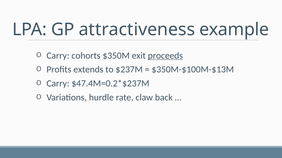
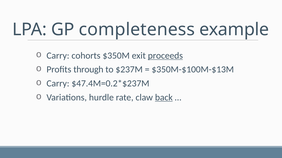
attractiveness: attractiveness -> completeness
extends: extends -> through
back underline: none -> present
